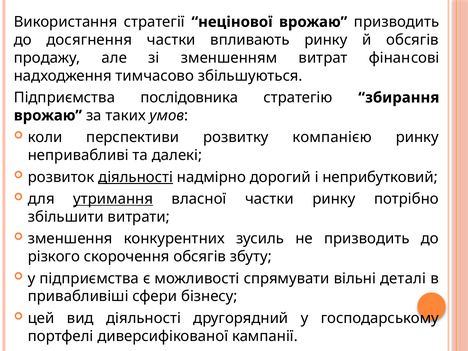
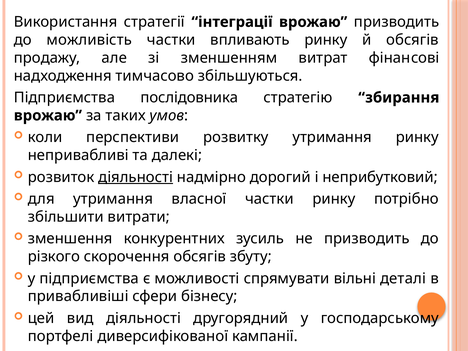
нецінової: нецінової -> інтеграції
досягнення: досягнення -> можливість
розвитку компанією: компанією -> утримання
утримання at (113, 199) underline: present -> none
